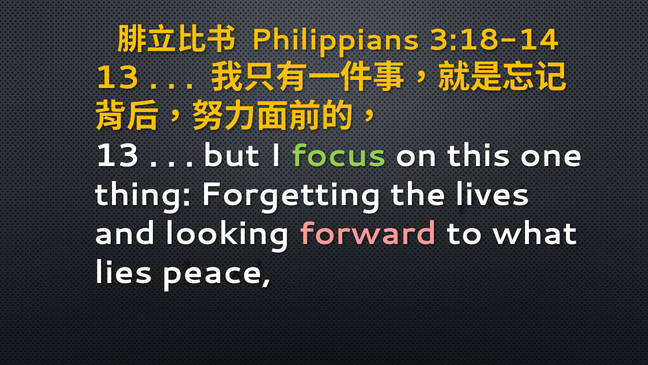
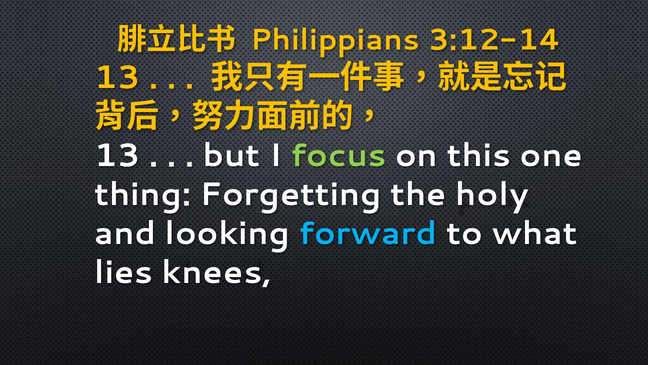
3:18-14: 3:18-14 -> 3:12-14
lives: lives -> holy
forward colour: pink -> light blue
peace: peace -> knees
